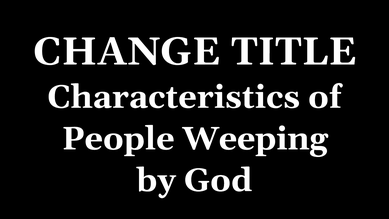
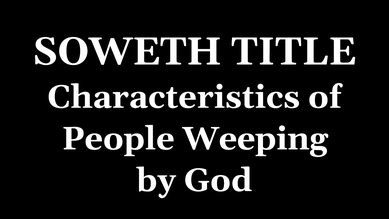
CHANGE: CHANGE -> SOWETH
